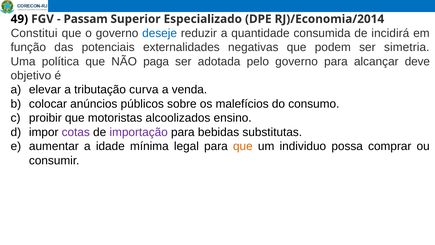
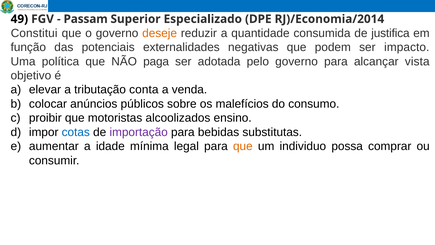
deseje colour: blue -> orange
incidirá: incidirá -> justifica
simetria: simetria -> impacto
deve: deve -> vista
curva: curva -> conta
cotas colour: purple -> blue
